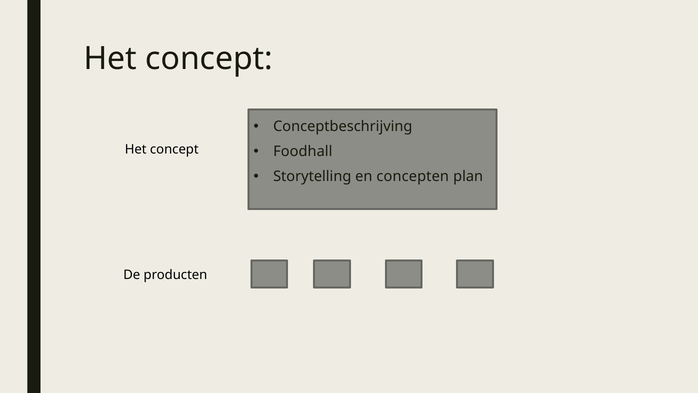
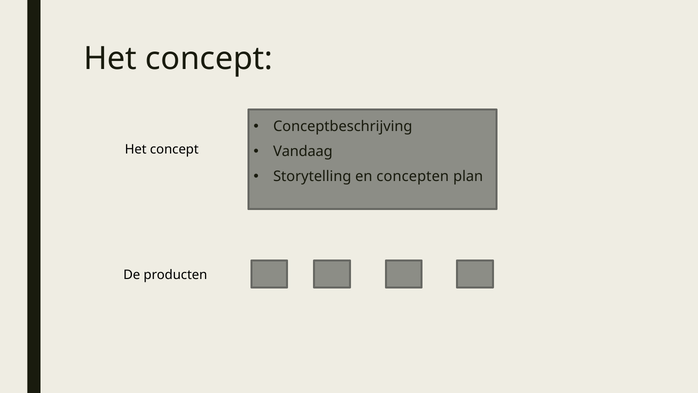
Foodhall: Foodhall -> Vandaag
